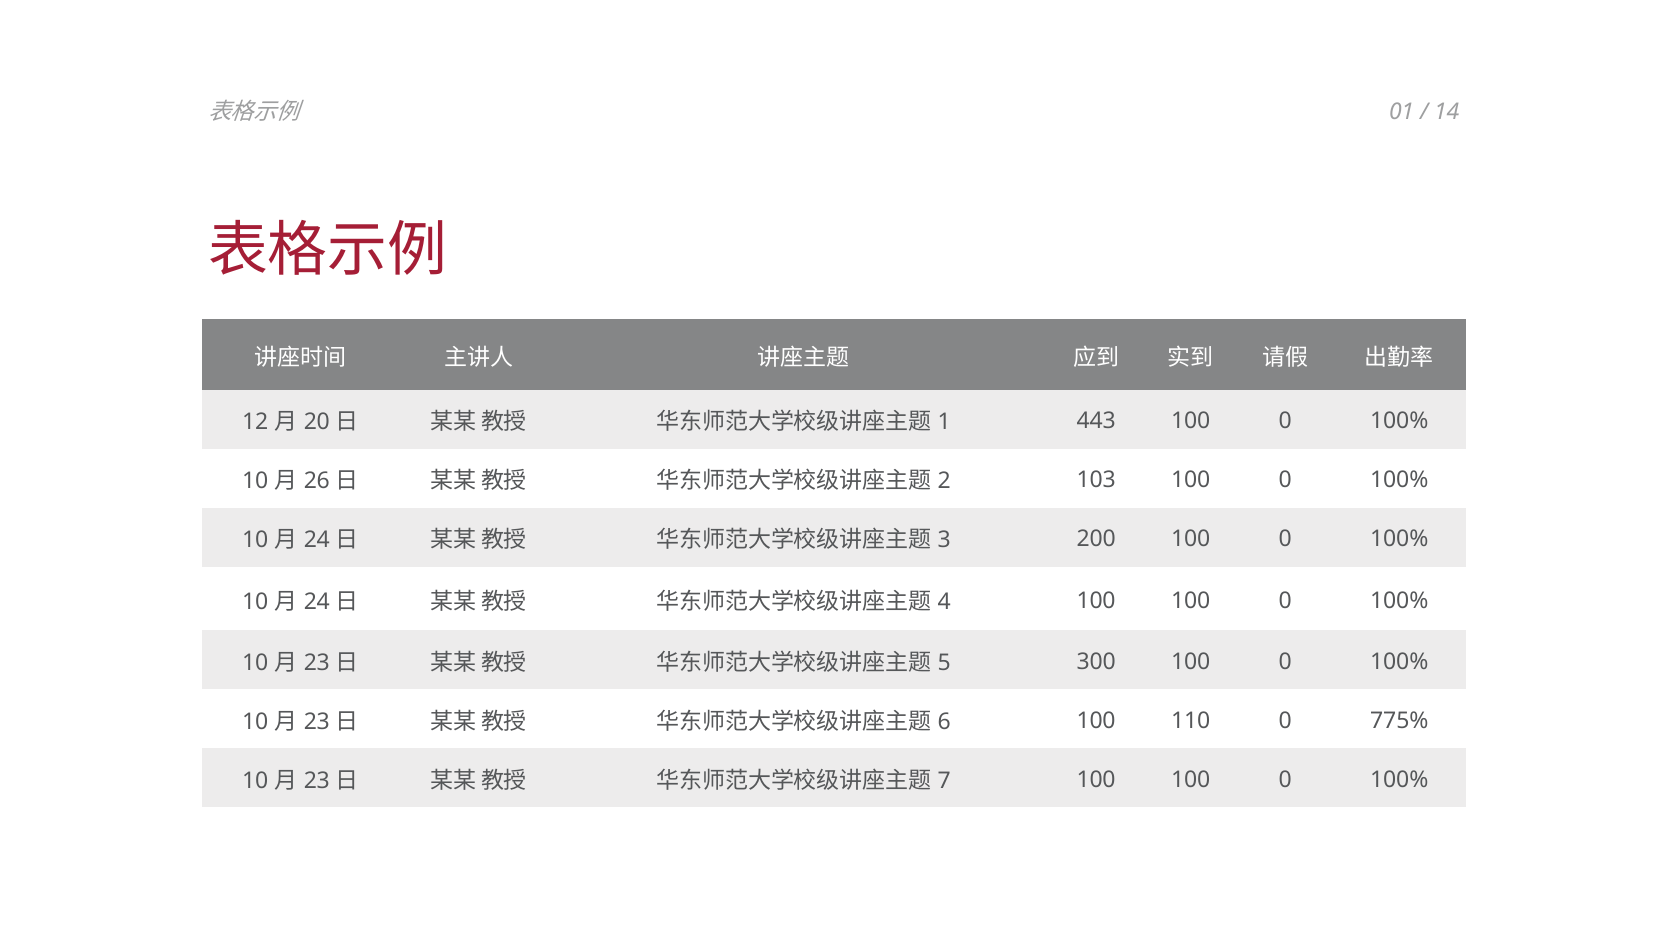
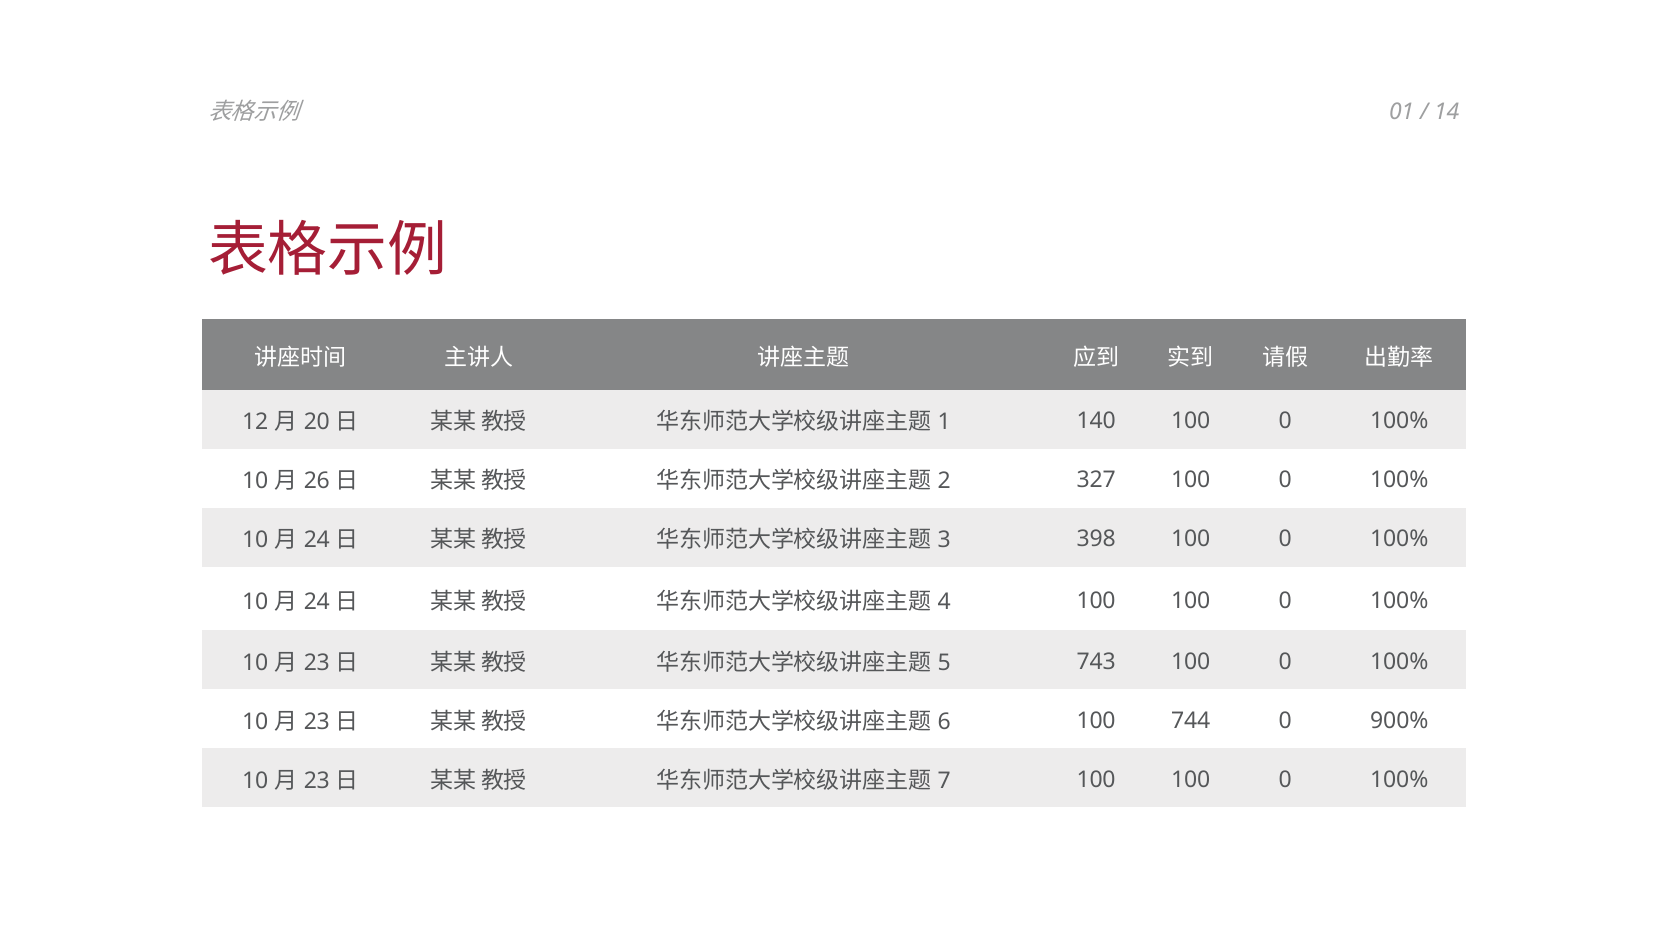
443: 443 -> 140
103: 103 -> 327
200: 200 -> 398
300: 300 -> 743
110: 110 -> 744
775%: 775% -> 900%
